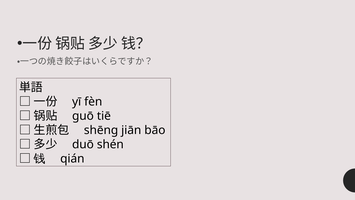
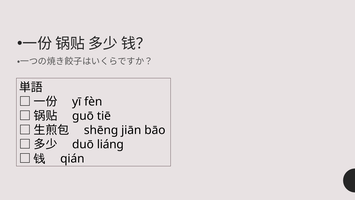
shén: shén -> liáng
